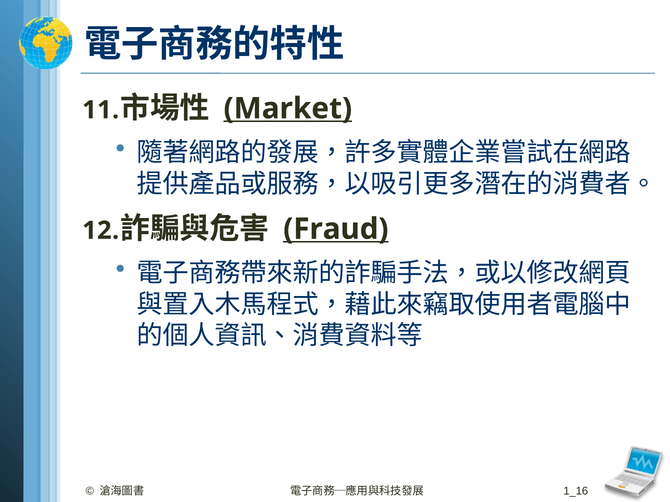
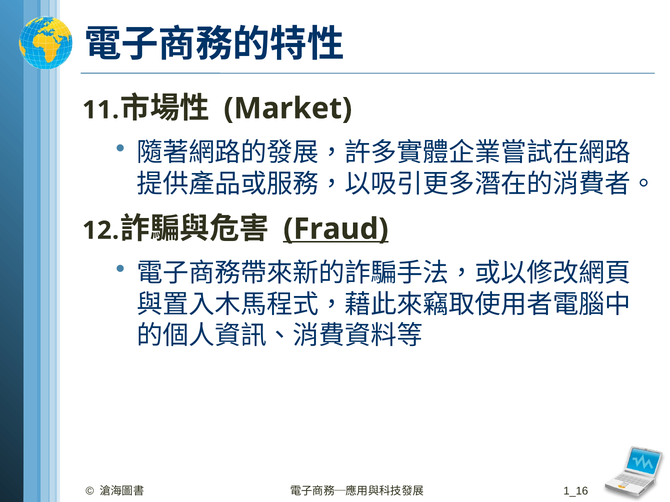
Market underline: present -> none
